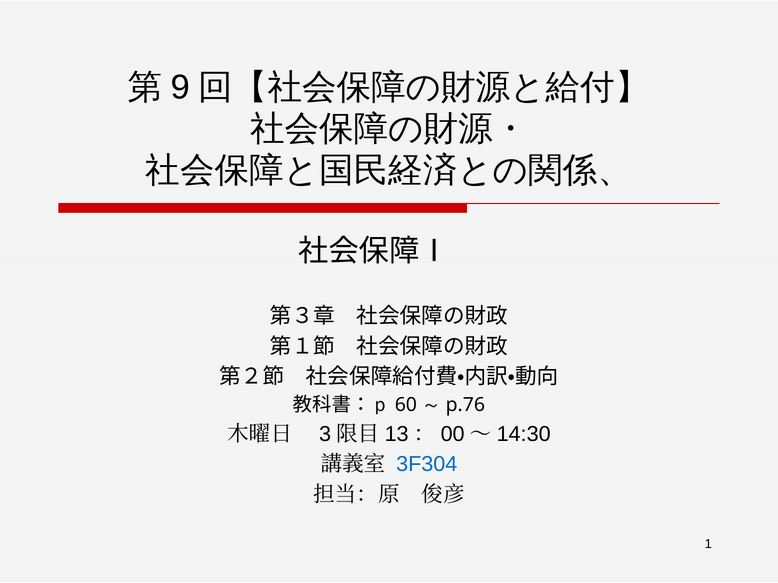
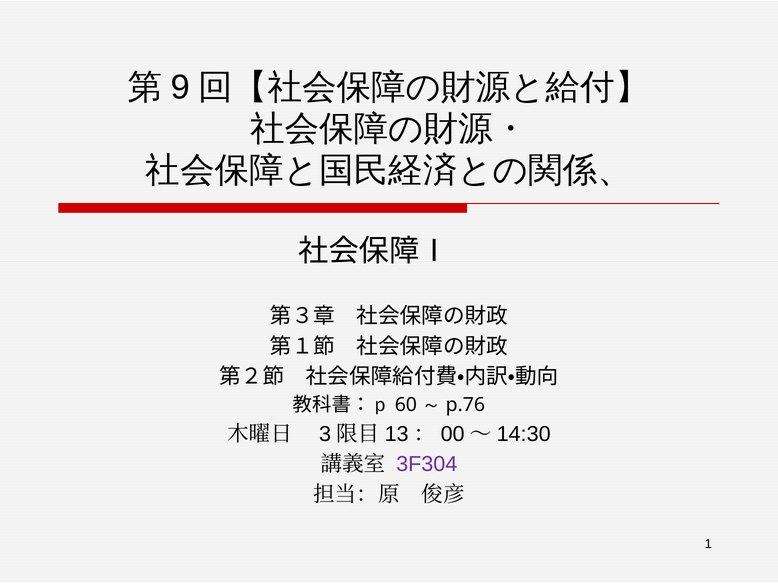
3F304 colour: blue -> purple
